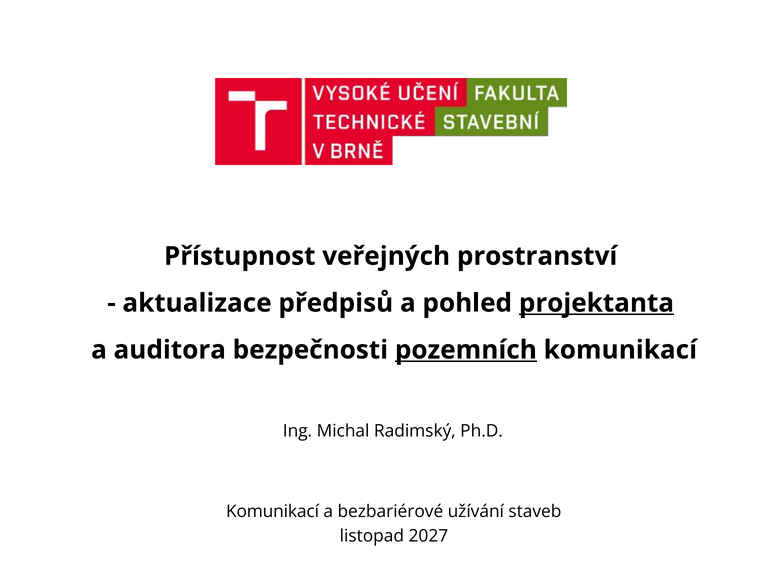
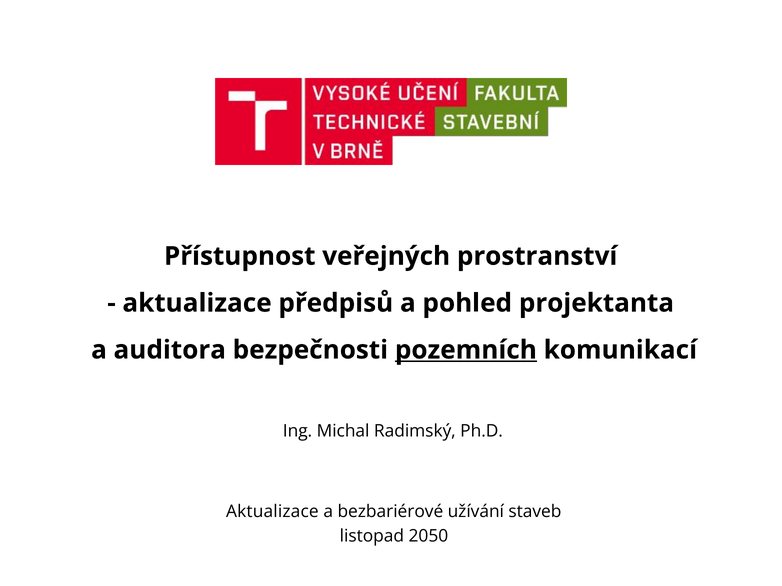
projektanta underline: present -> none
Komunikací at (273, 512): Komunikací -> Aktualizace
2027: 2027 -> 2050
